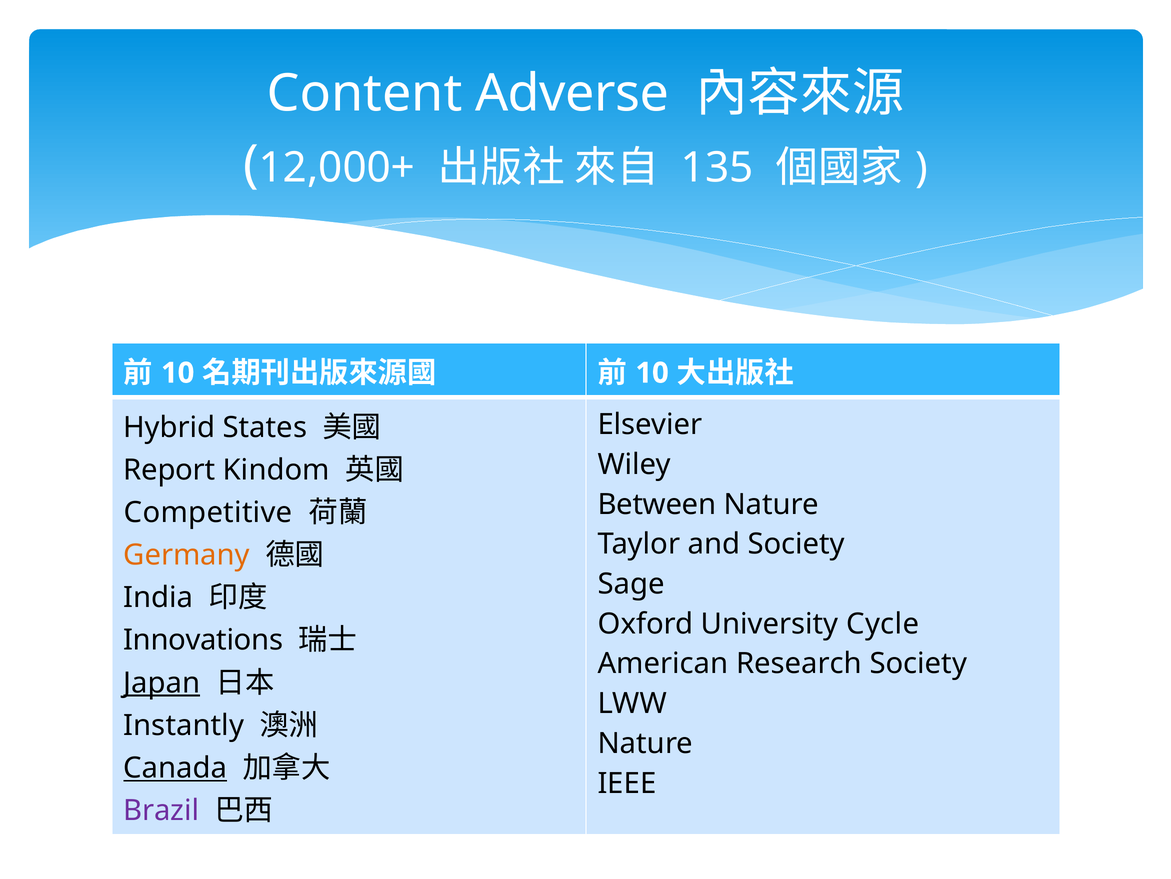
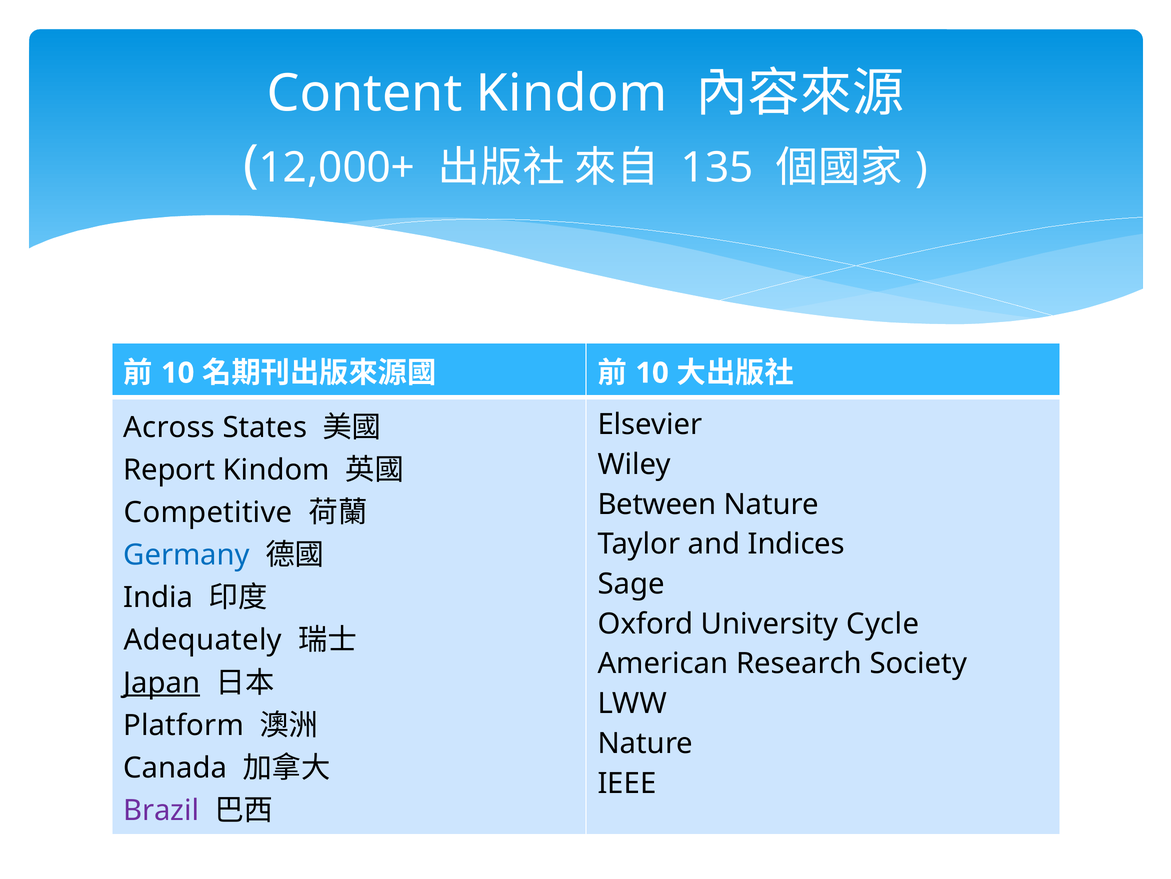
Content Adverse: Adverse -> Kindom
Hybrid: Hybrid -> Across
and Society: Society -> Indices
Germany colour: orange -> blue
Innovations: Innovations -> Adequately
Instantly: Instantly -> Platform
Canada underline: present -> none
